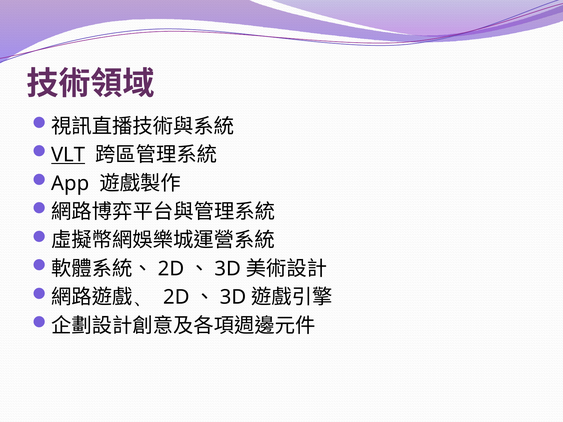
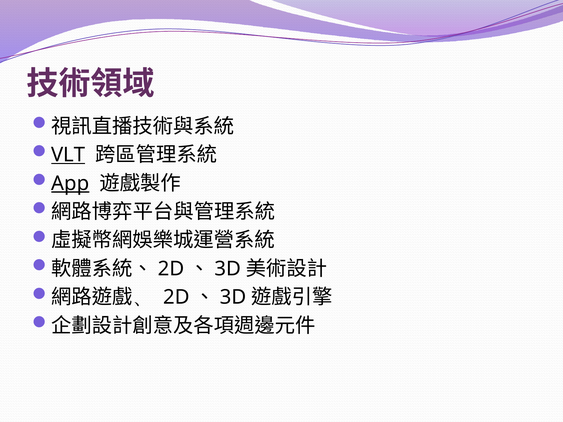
App underline: none -> present
